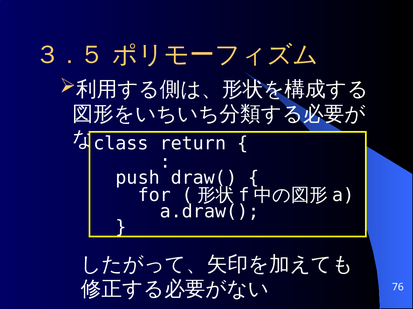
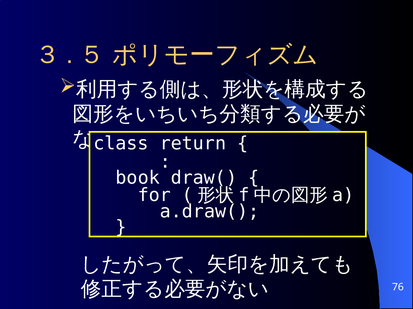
push: push -> book
